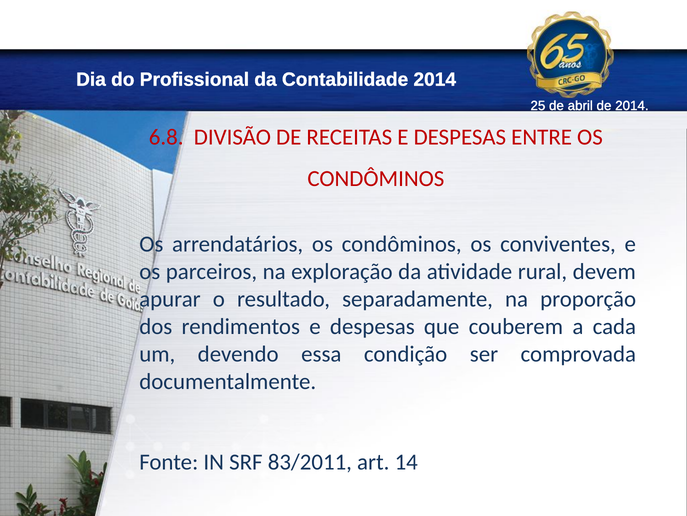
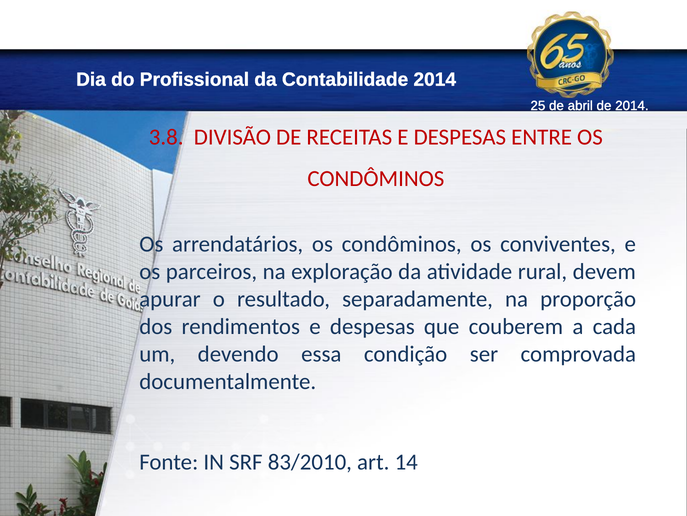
6.8: 6.8 -> 3.8
83/2011: 83/2011 -> 83/2010
